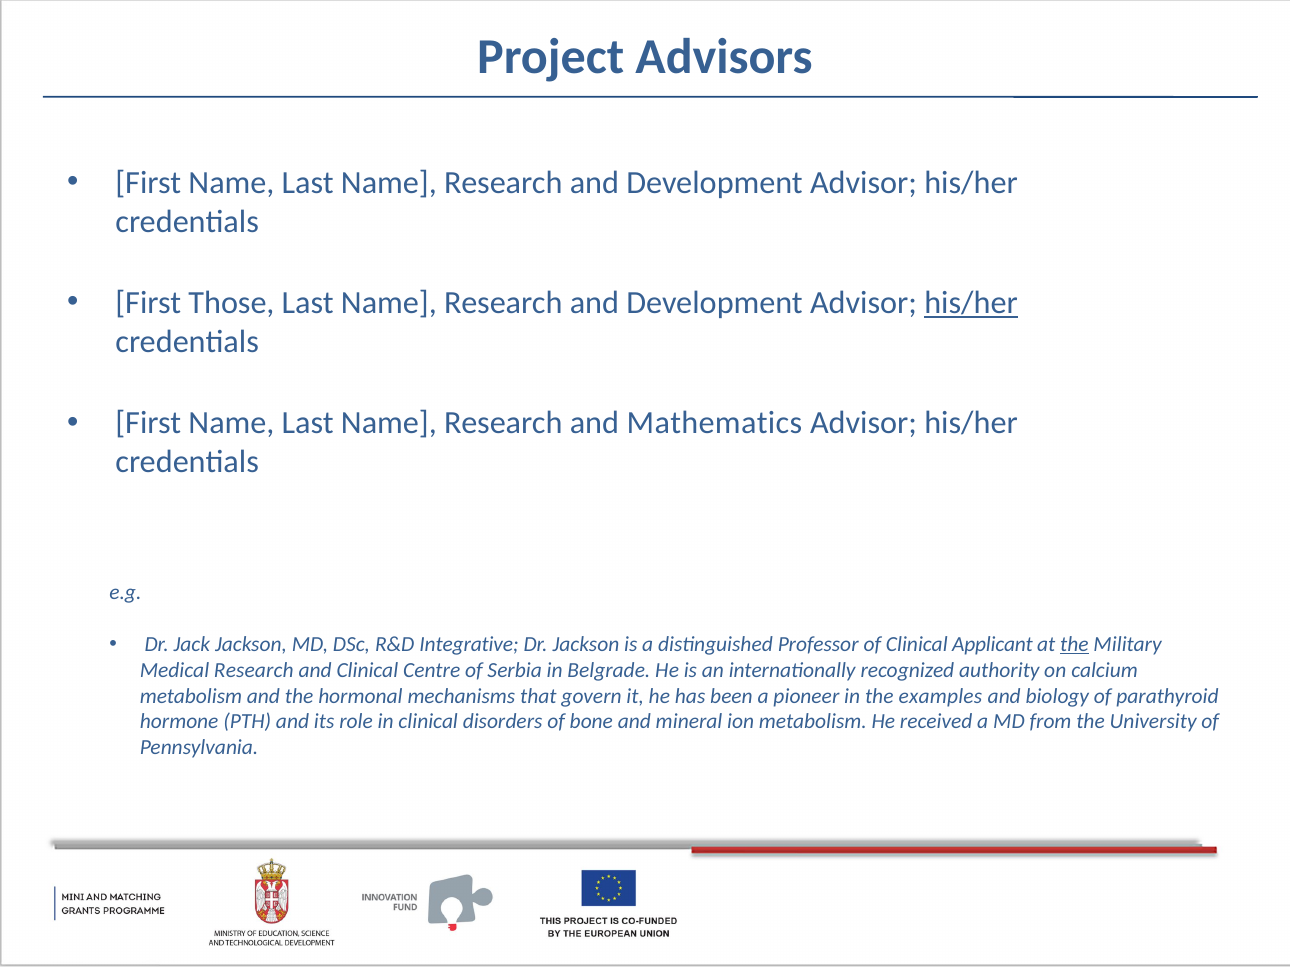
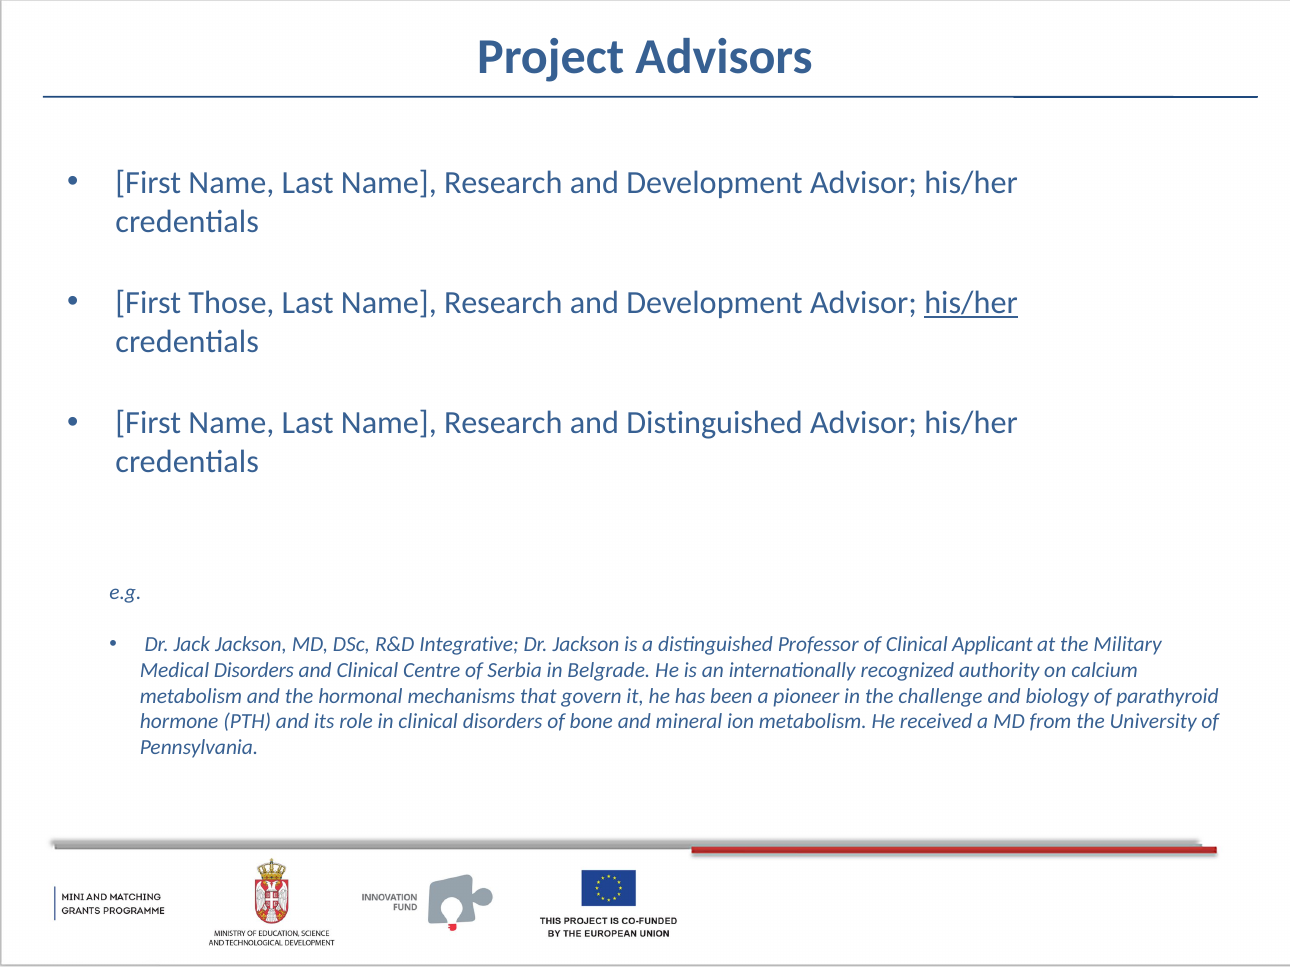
and Mathematics: Mathematics -> Distinguished
the at (1074, 645) underline: present -> none
Medical Research: Research -> Disorders
examples: examples -> challenge
